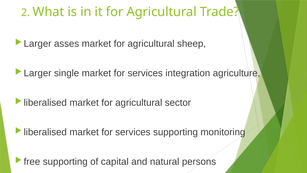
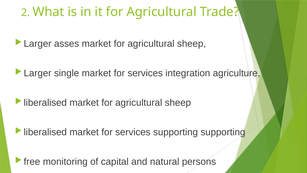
sector at (178, 103): sector -> sheep
supporting monitoring: monitoring -> supporting
supporting at (65, 161): supporting -> monitoring
